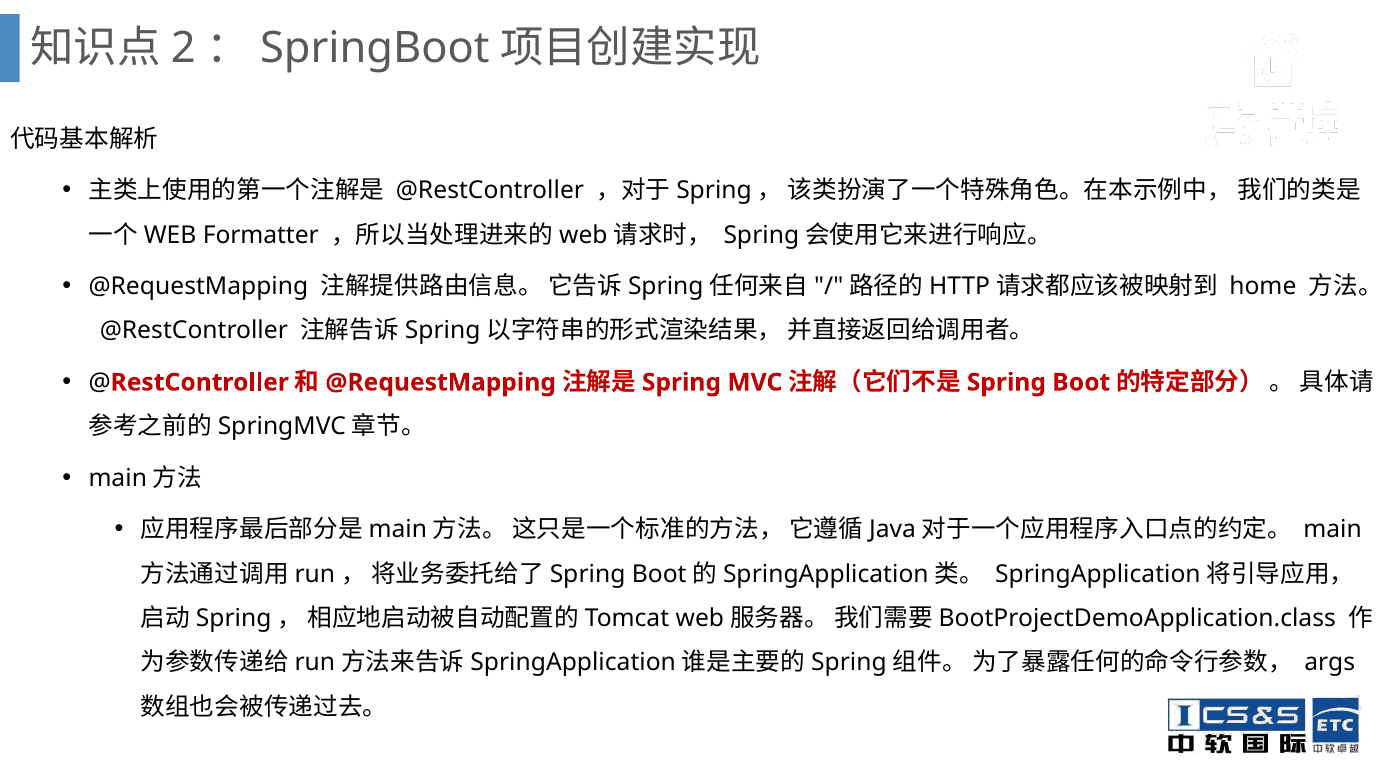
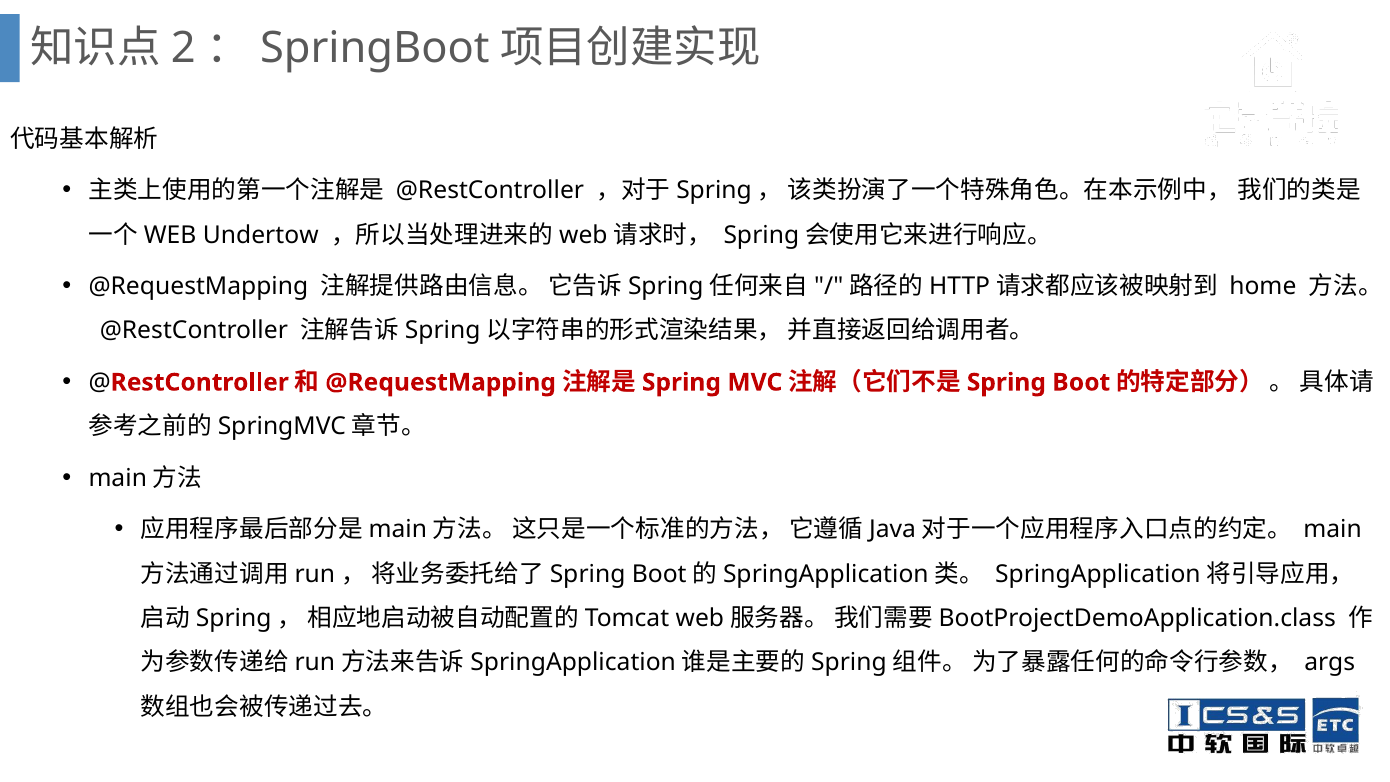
Formatter: Formatter -> Undertow
